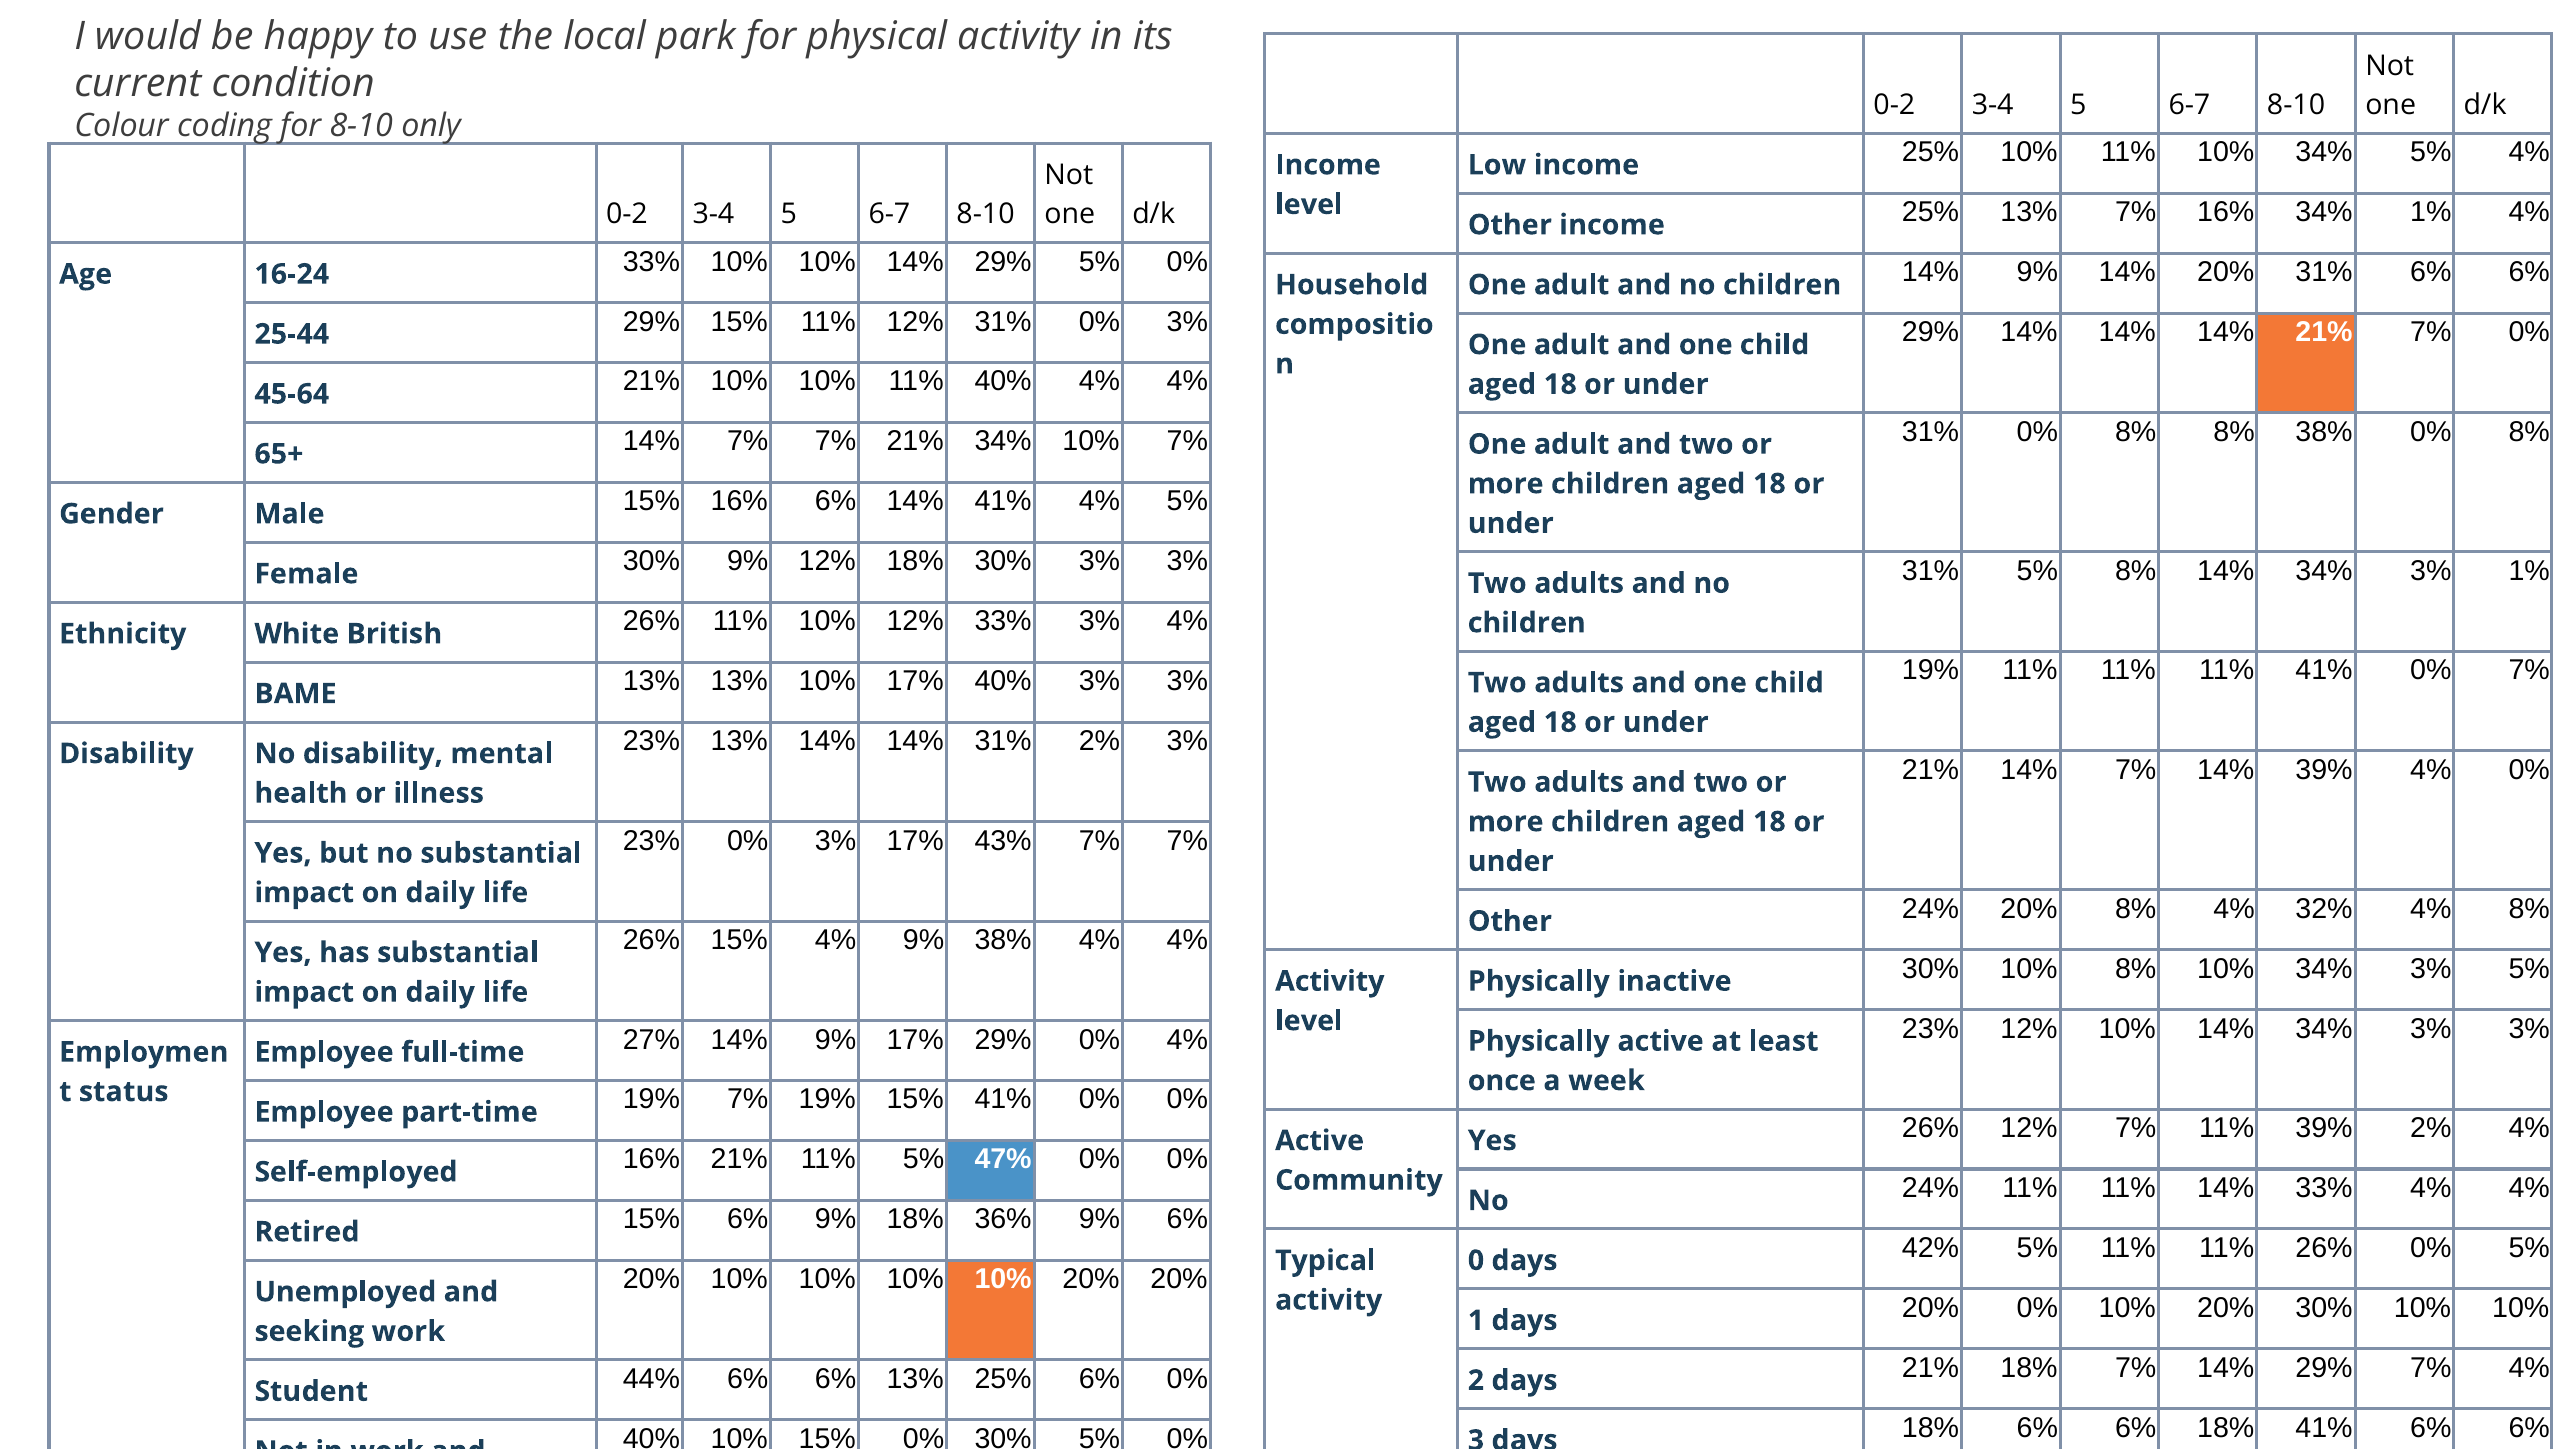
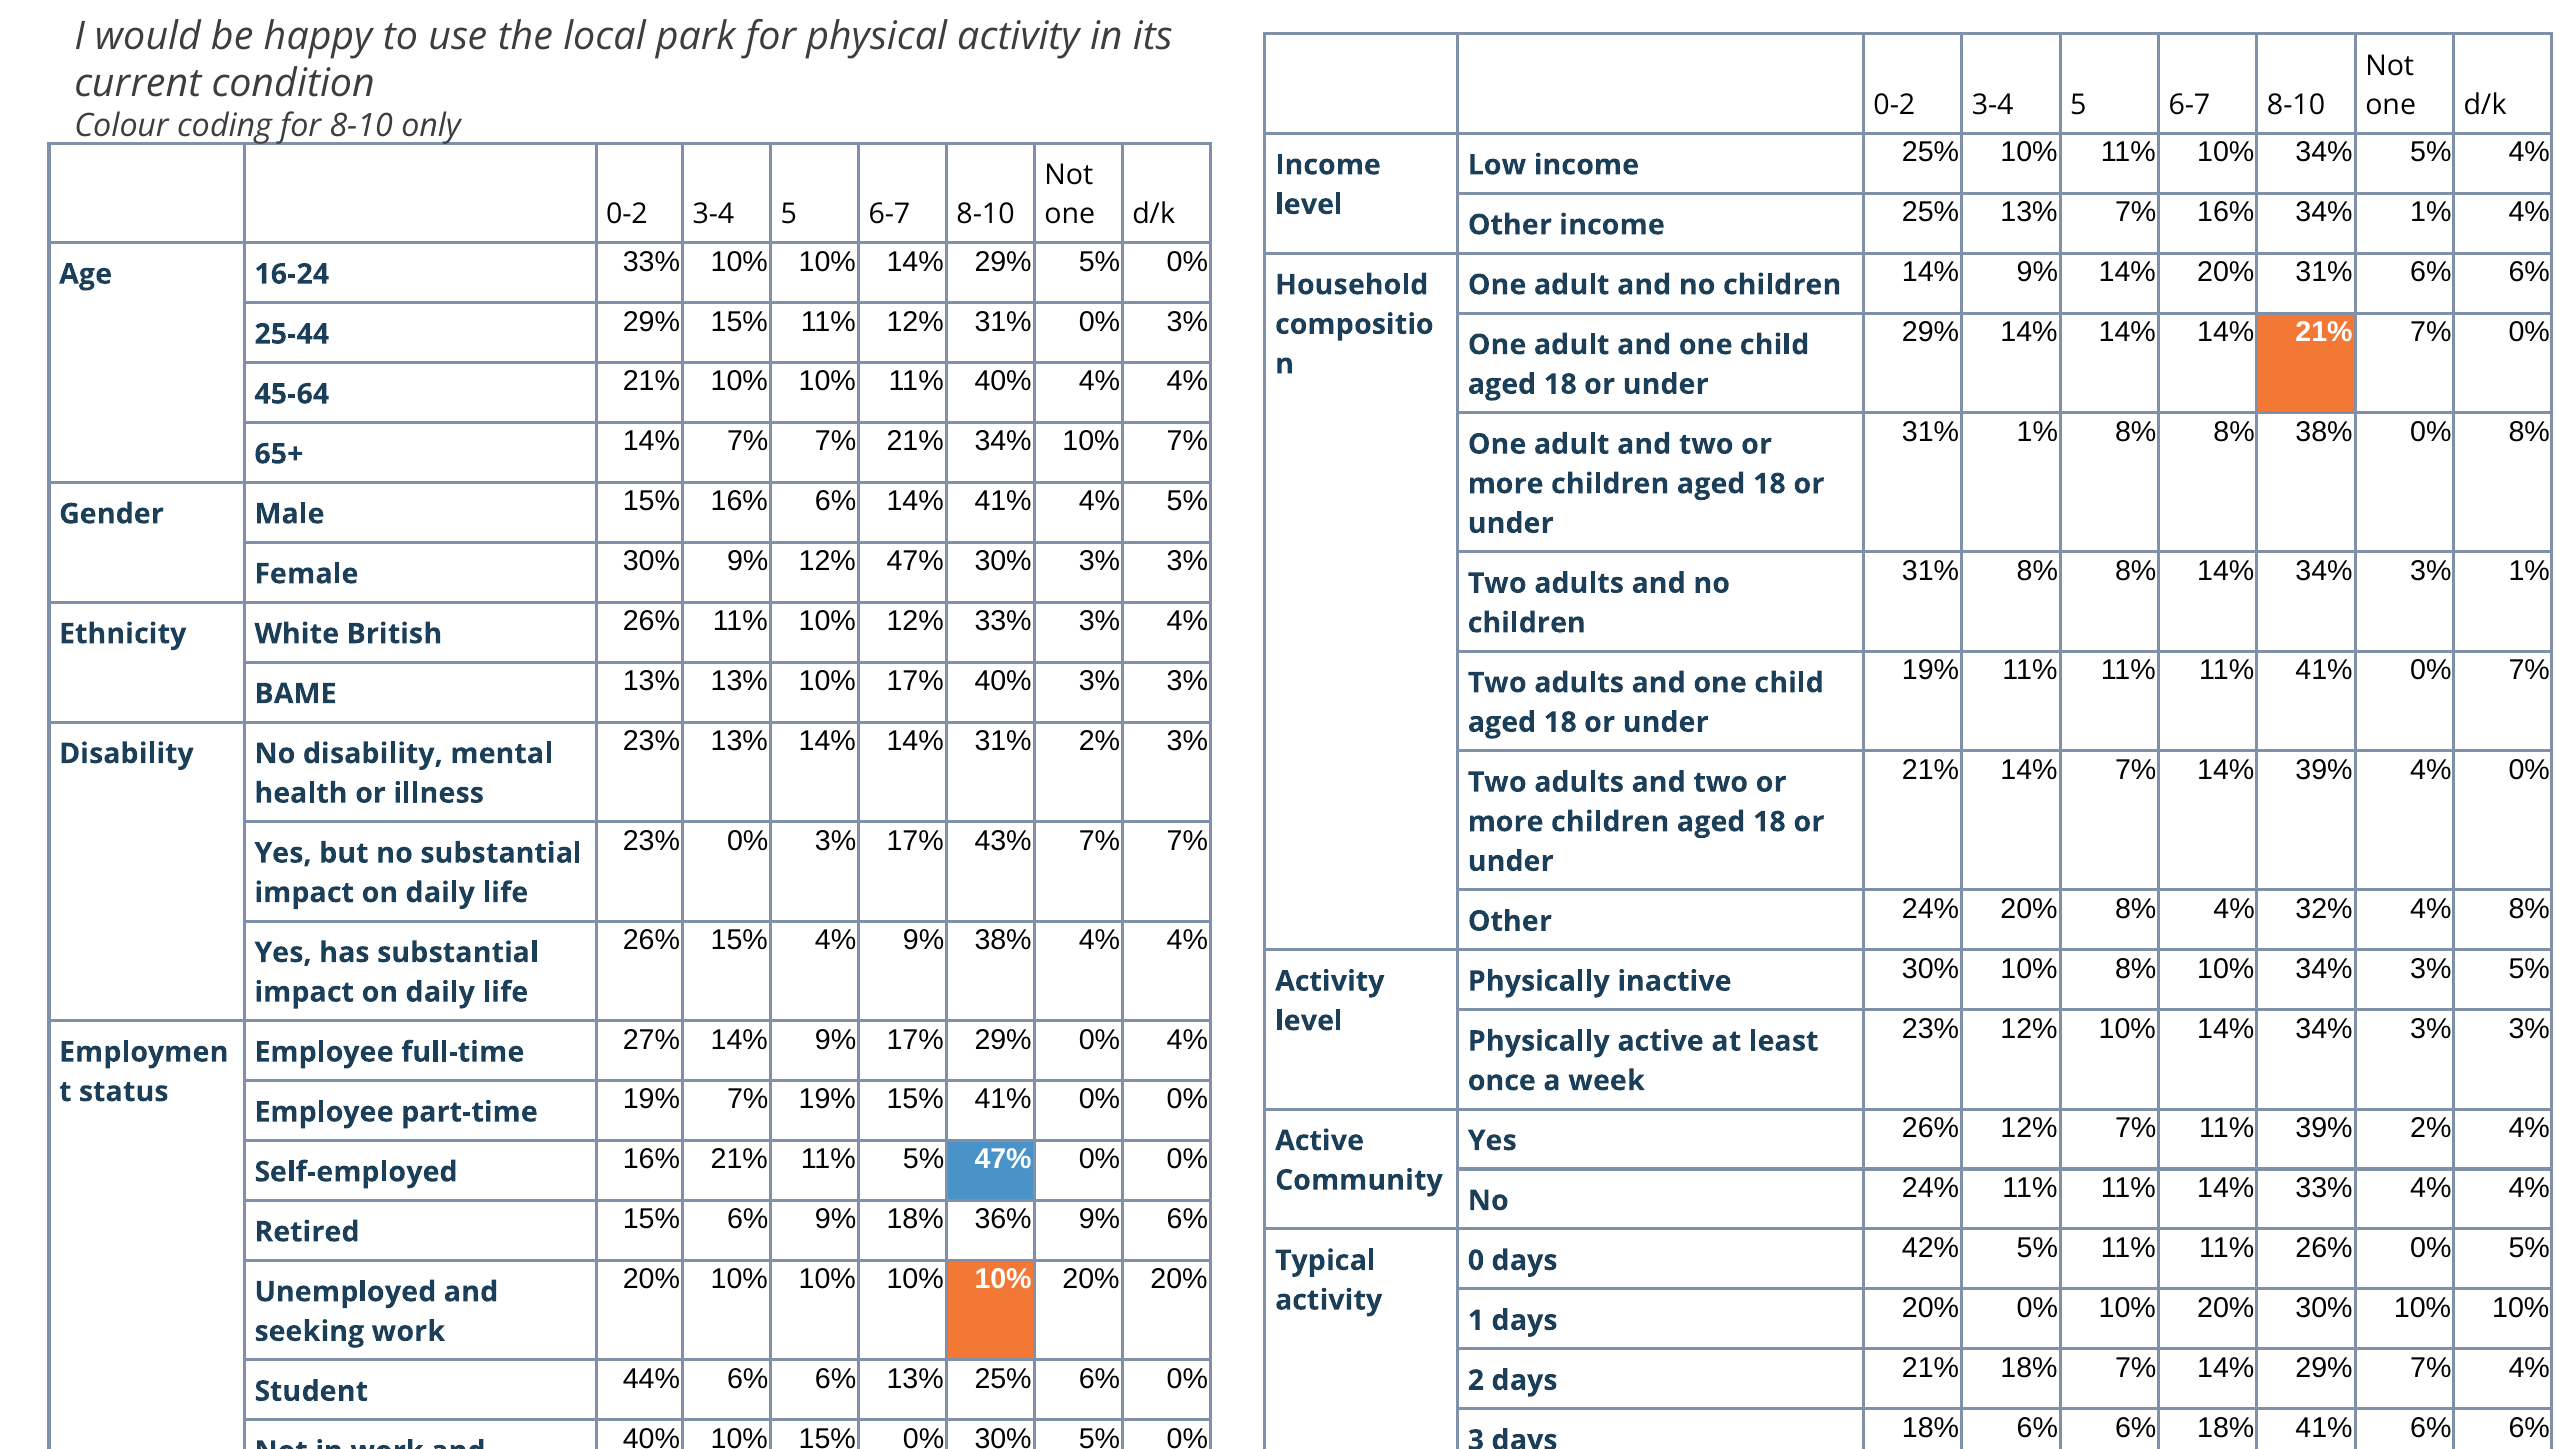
0% at (2037, 432): 0% -> 1%
5% at (2037, 571): 5% -> 8%
12% 18%: 18% -> 47%
